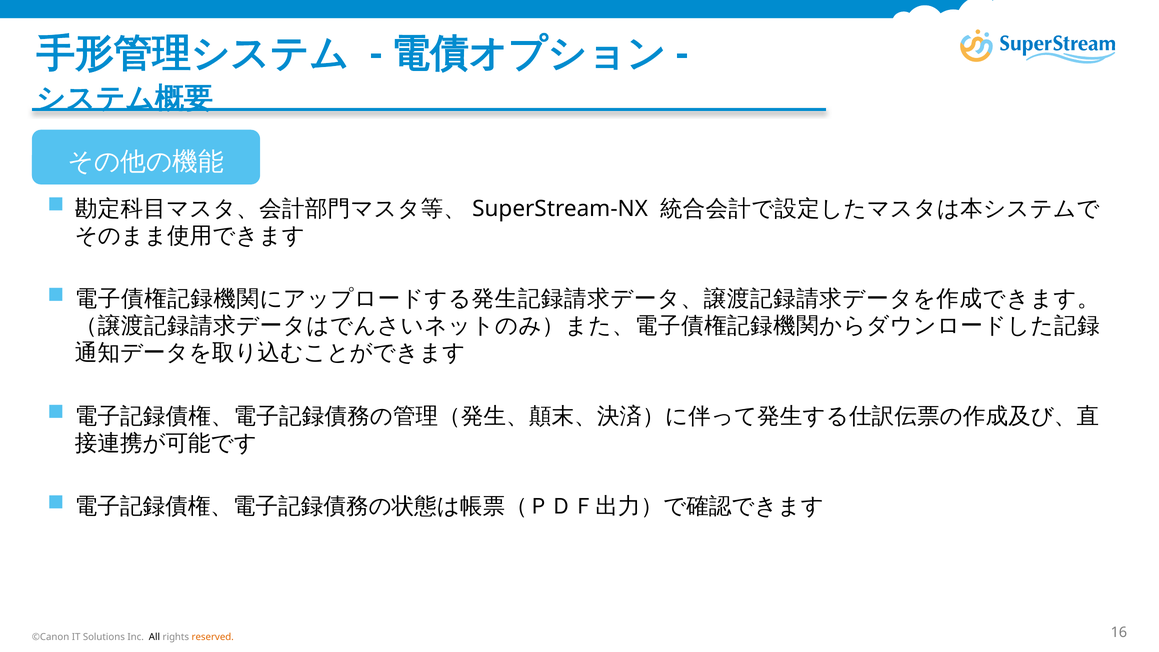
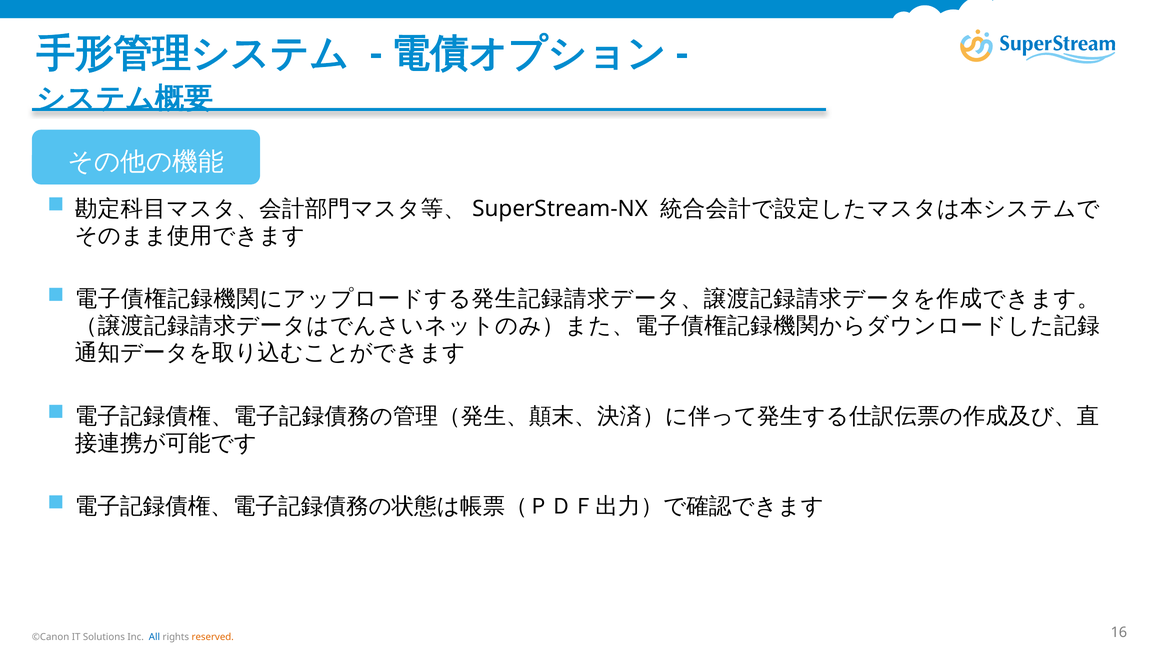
All colour: black -> blue
